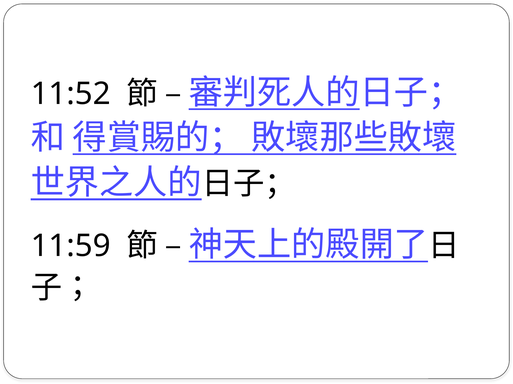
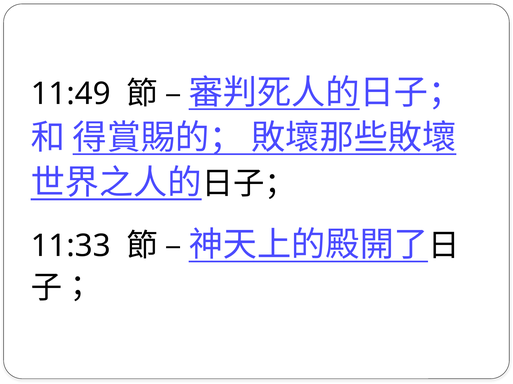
11:52: 11:52 -> 11:49
11:59: 11:59 -> 11:33
